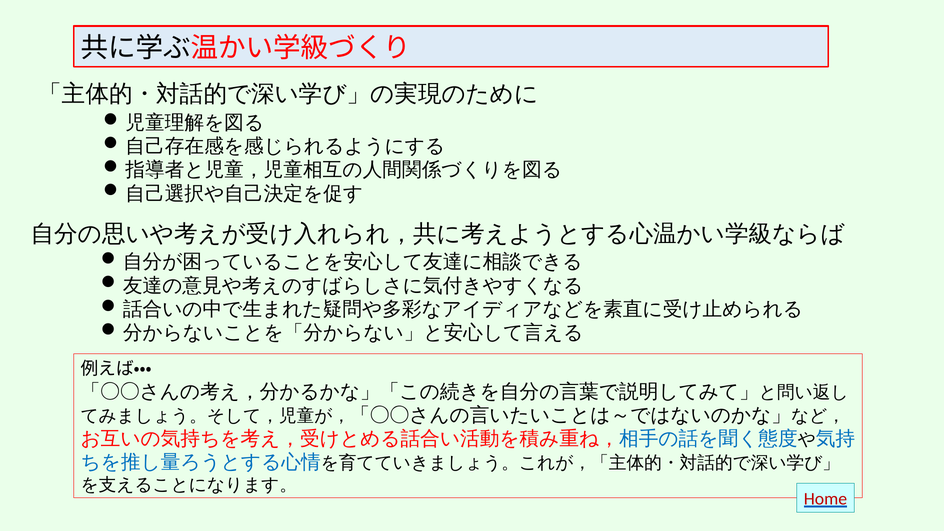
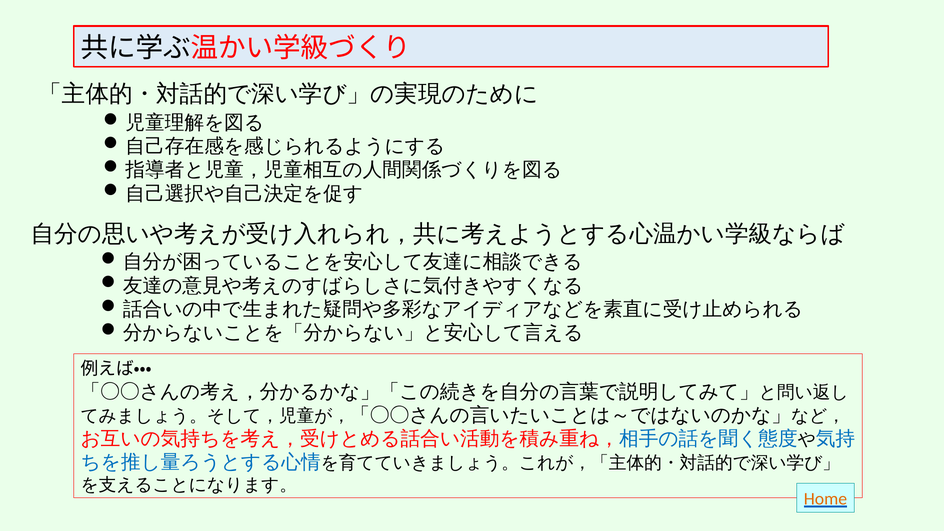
Home colour: red -> orange
